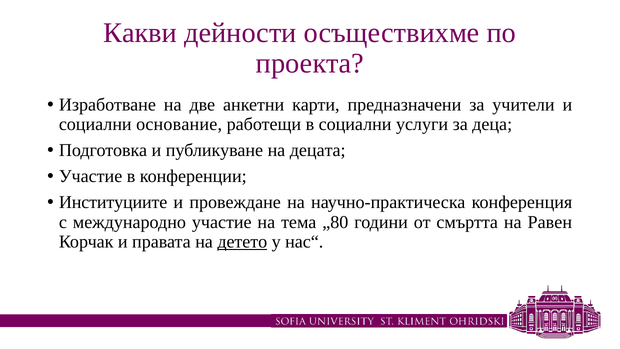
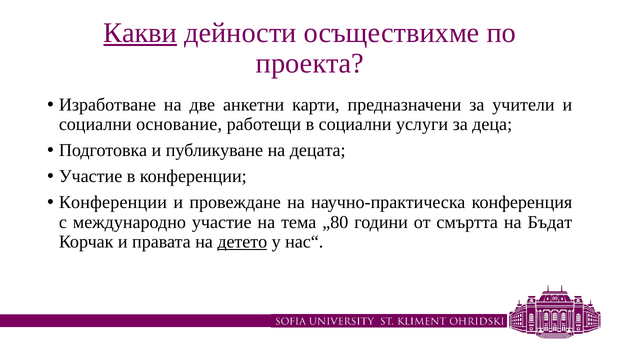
Какви underline: none -> present
Институциите at (113, 202): Институциите -> Конференции
Равен: Равен -> Бъдат
